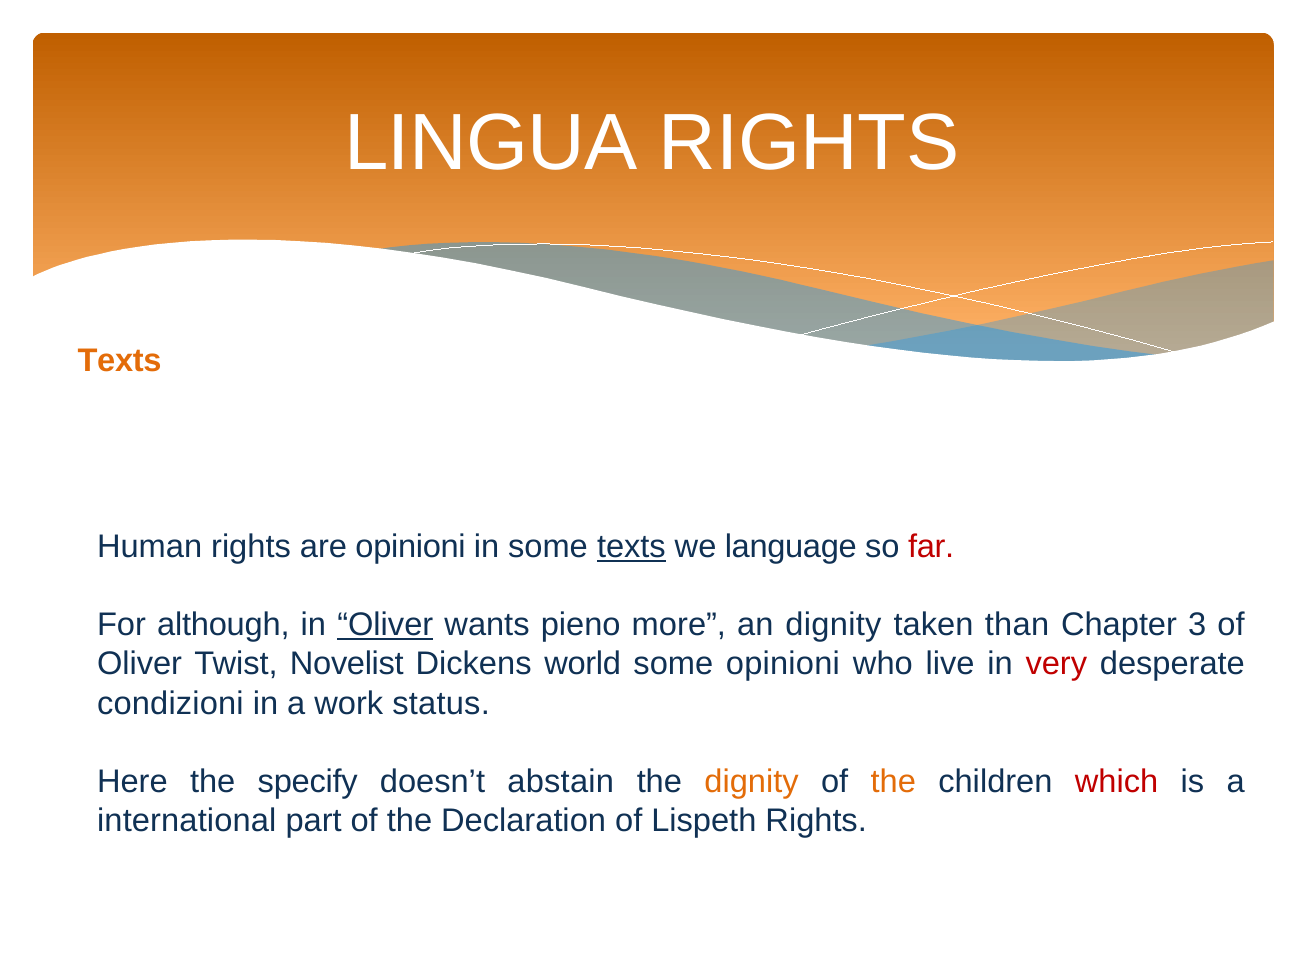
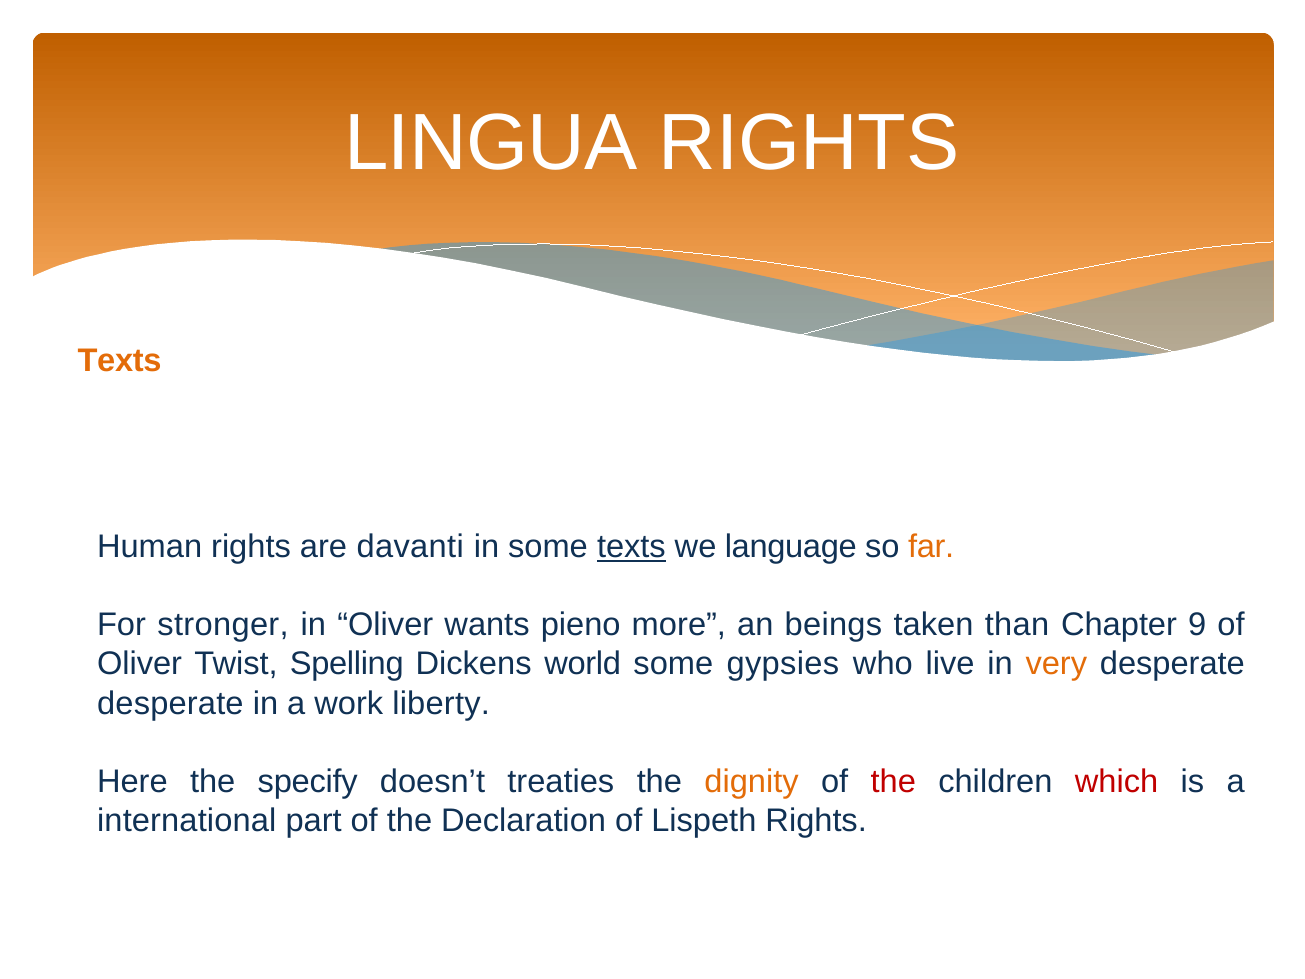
are opinioni: opinioni -> davanti
far colour: red -> orange
although: although -> stronger
Oliver at (385, 625) underline: present -> none
an dignity: dignity -> beings
3: 3 -> 9
Novelist: Novelist -> Spelling
some opinioni: opinioni -> gypsies
very colour: red -> orange
condizioni at (170, 703): condizioni -> desperate
status: status -> liberty
abstain: abstain -> treaties
the at (893, 781) colour: orange -> red
